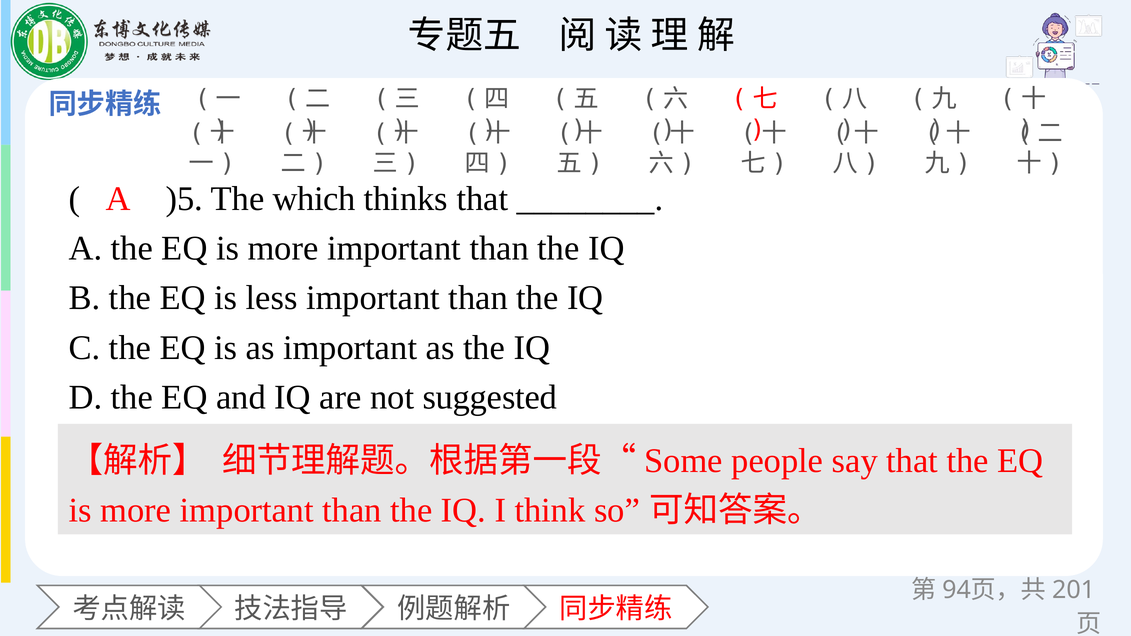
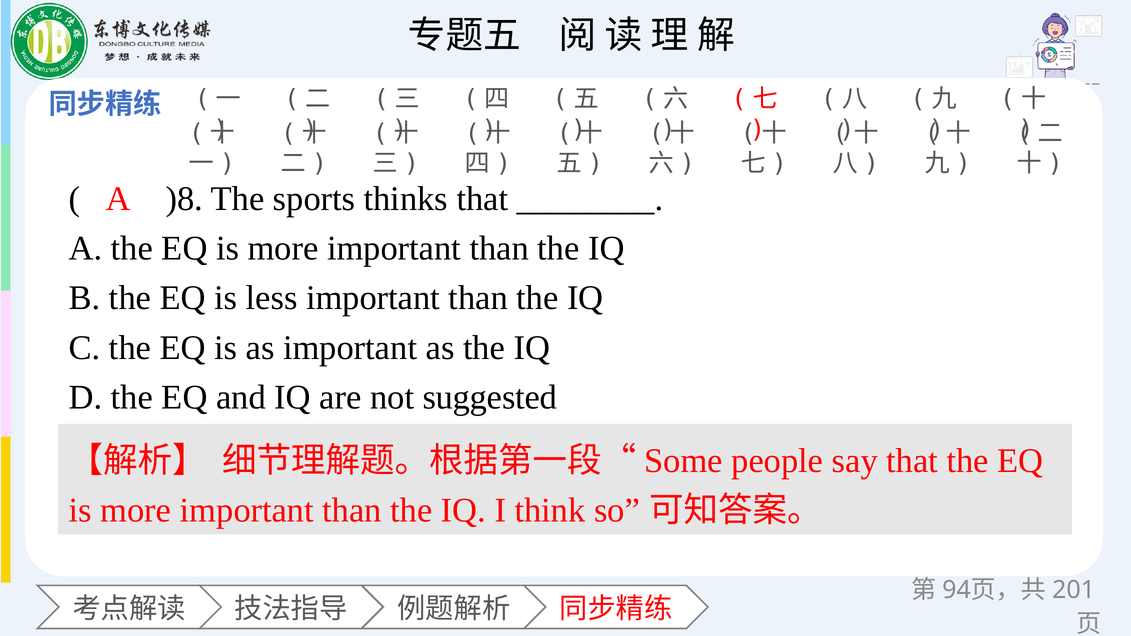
)5: )5 -> )8
which: which -> sports
